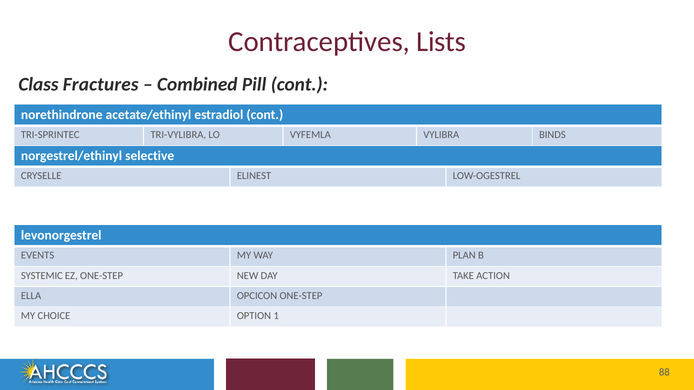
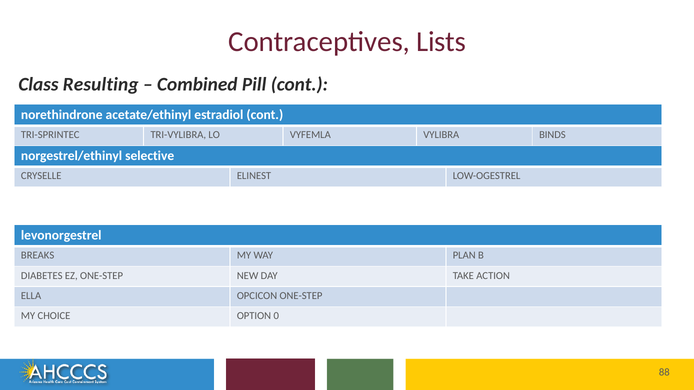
Fractures: Fractures -> Resulting
EVENTS: EVENTS -> BREAKS
SYSTEMIC: SYSTEMIC -> DIABETES
1: 1 -> 0
